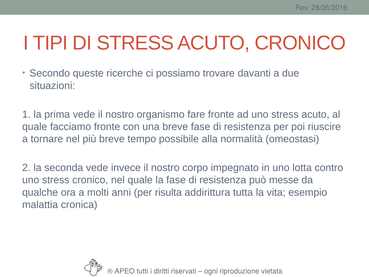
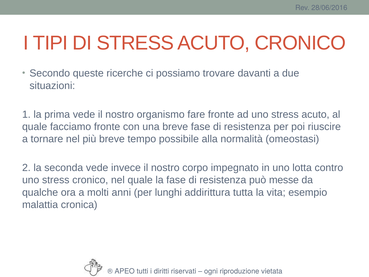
risulta: risulta -> lunghi
